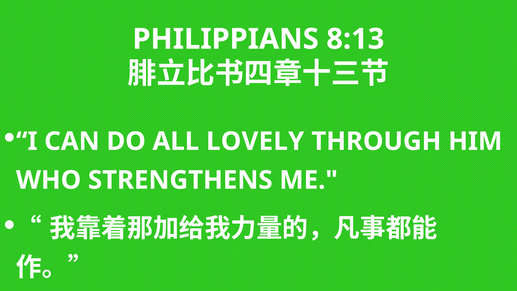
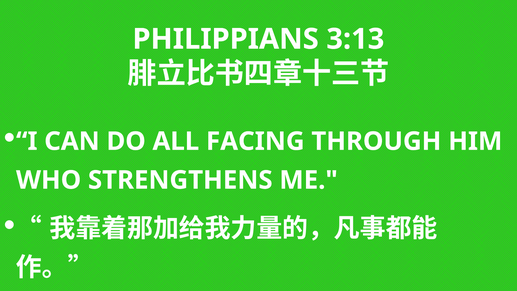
8:13: 8:13 -> 3:13
LOVELY: LOVELY -> FACING
